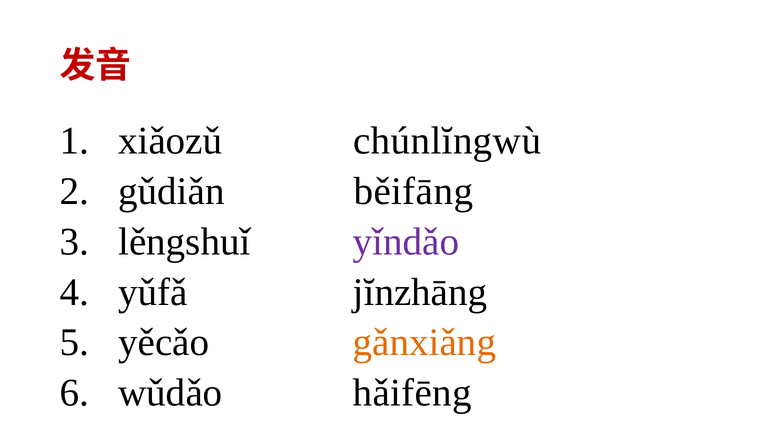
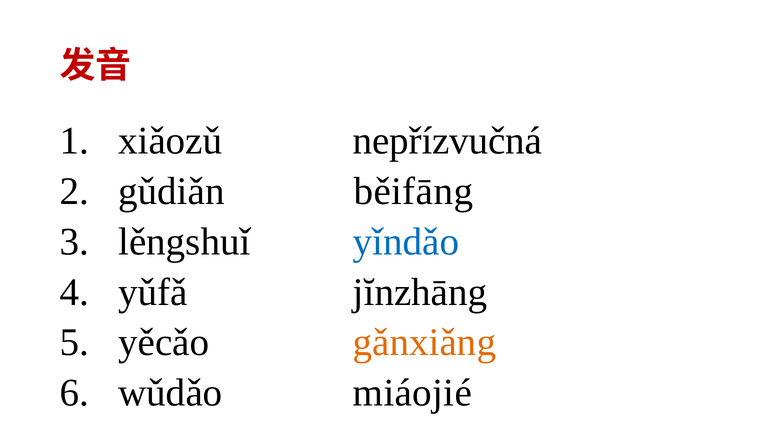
chúnlĭngwù: chúnlĭngwù -> nepřízvučná
yǐndǎo colour: purple -> blue
hǎifēng: hǎifēng -> miáojié
